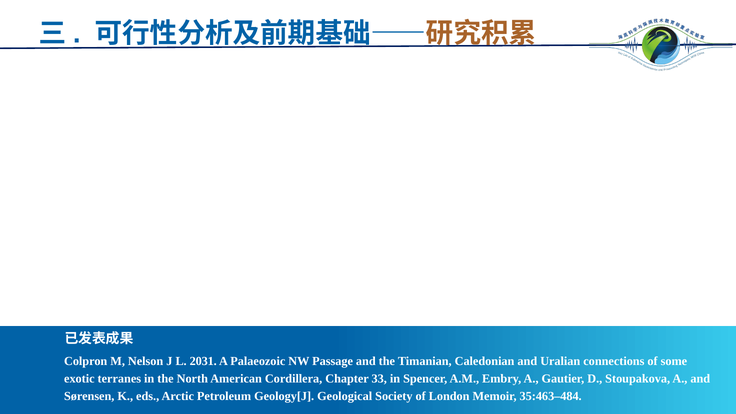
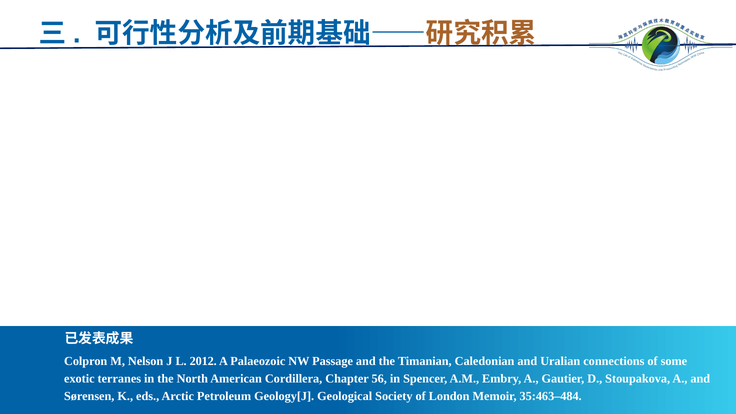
2031: 2031 -> 2012
33: 33 -> 56
